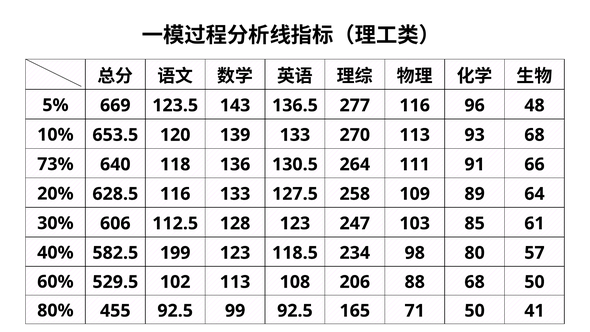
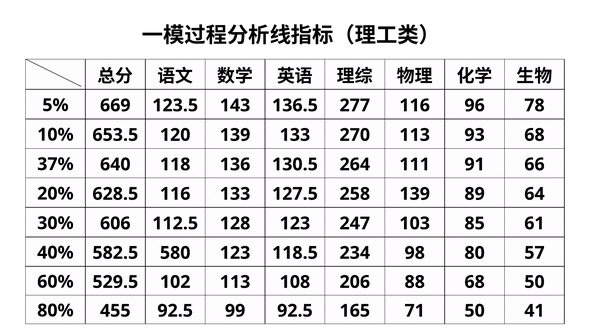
48: 48 -> 78
73%: 73% -> 37%
258 109: 109 -> 139
199: 199 -> 580
